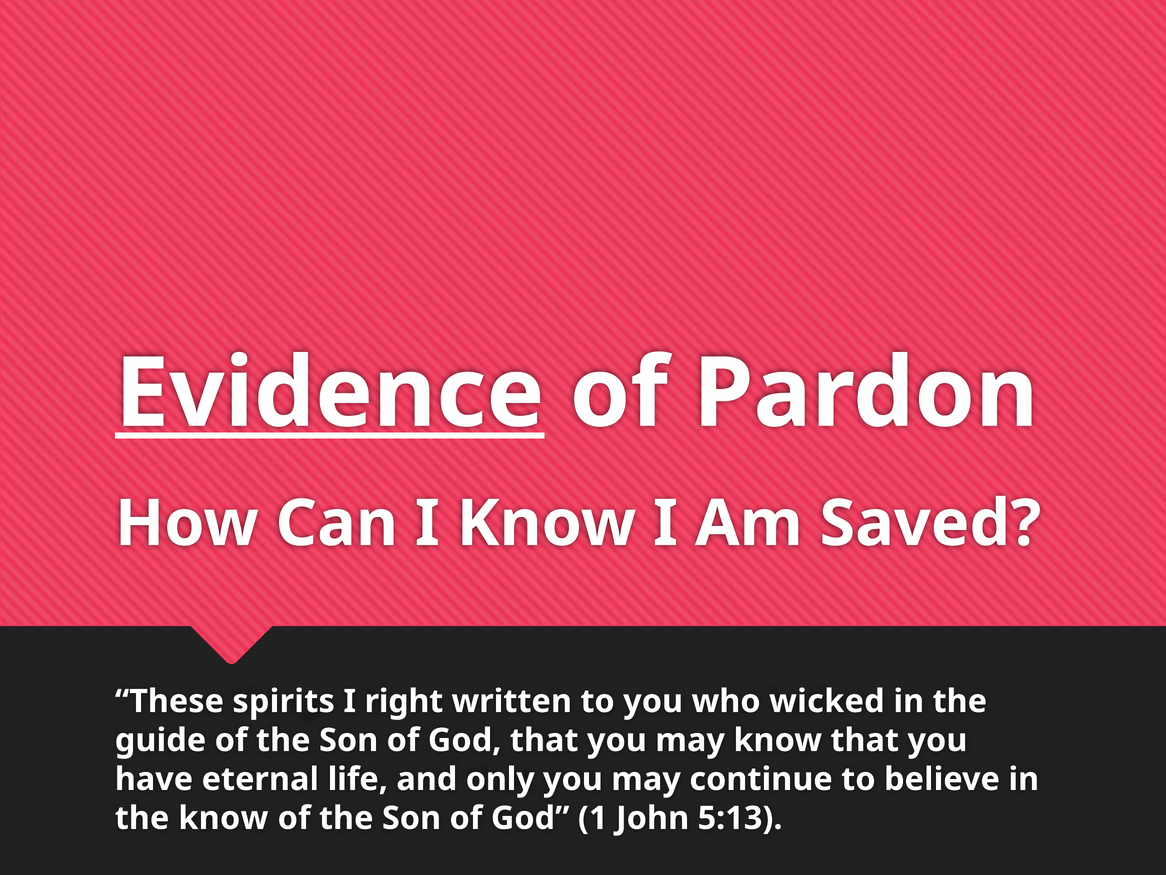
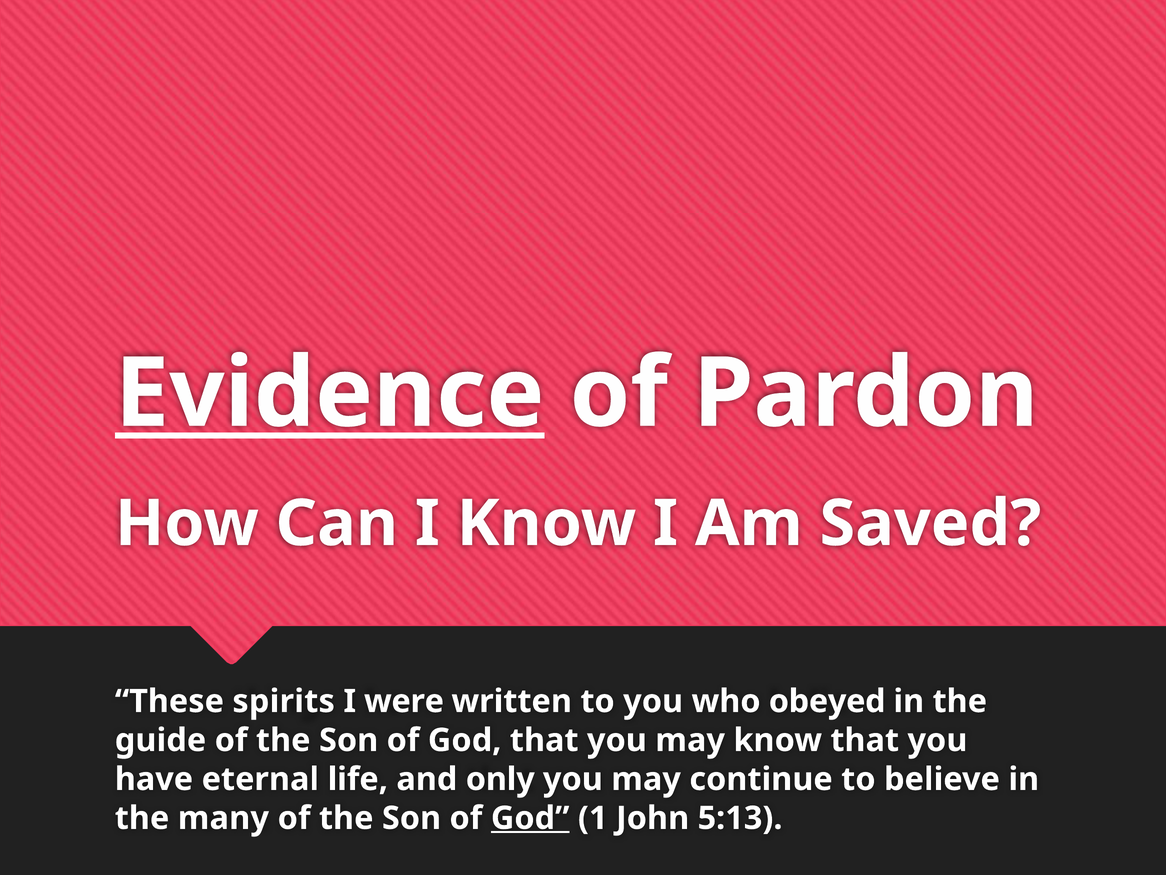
right: right -> were
wicked: wicked -> obeyed
the know: know -> many
God at (530, 818) underline: none -> present
